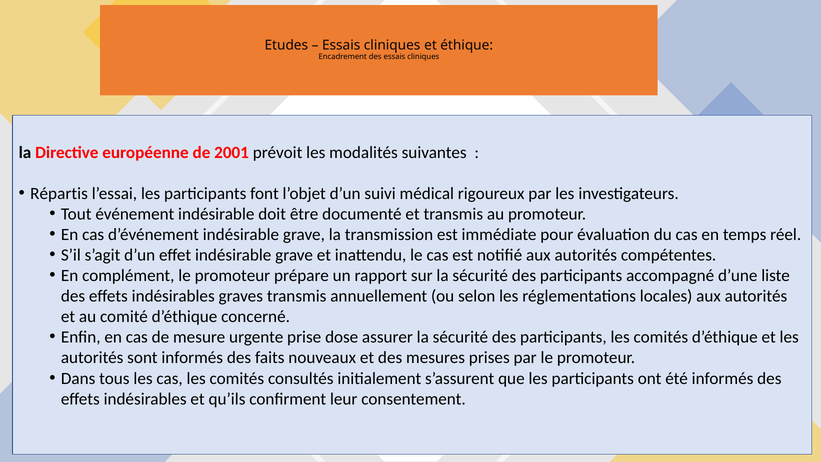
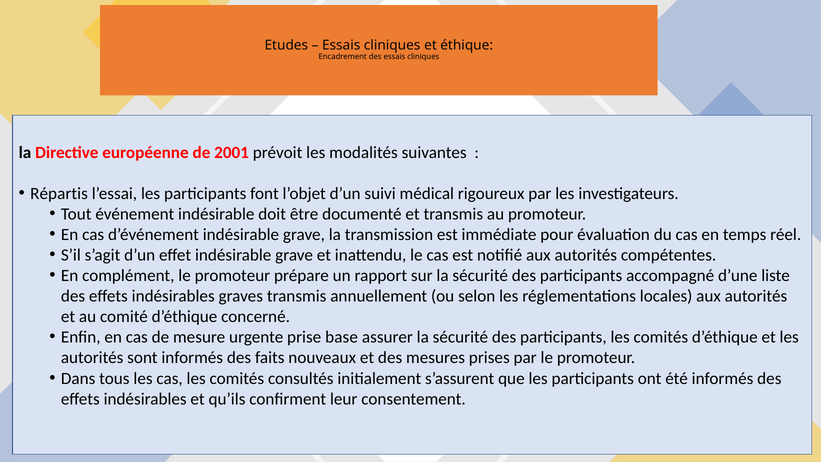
dose: dose -> base
